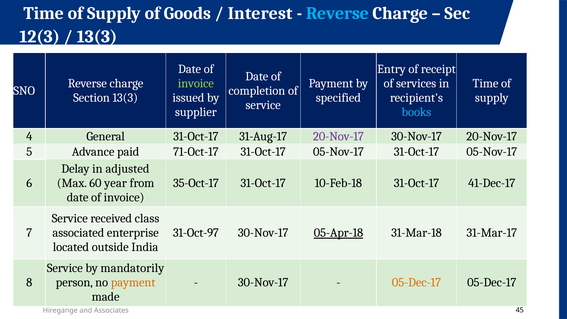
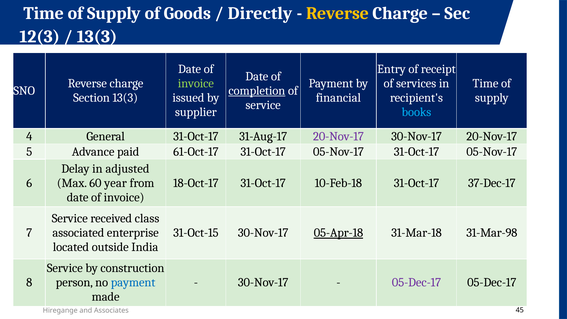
Interest: Interest -> Directly
Reverse at (337, 13) colour: light blue -> yellow
completion underline: none -> present
specified: specified -> financial
71-Oct-17: 71-Oct-17 -> 61-Oct-17
35-Oct-17: 35-Oct-17 -> 18-Oct-17
41-Dec-17: 41-Dec-17 -> 37-Dec-17
31-Oct-97: 31-Oct-97 -> 31-Oct-15
31-Mar-17: 31-Mar-17 -> 31-Mar-98
mandatorily: mandatorily -> construction
payment at (133, 282) colour: orange -> blue
05-Dec-17 at (416, 282) colour: orange -> purple
